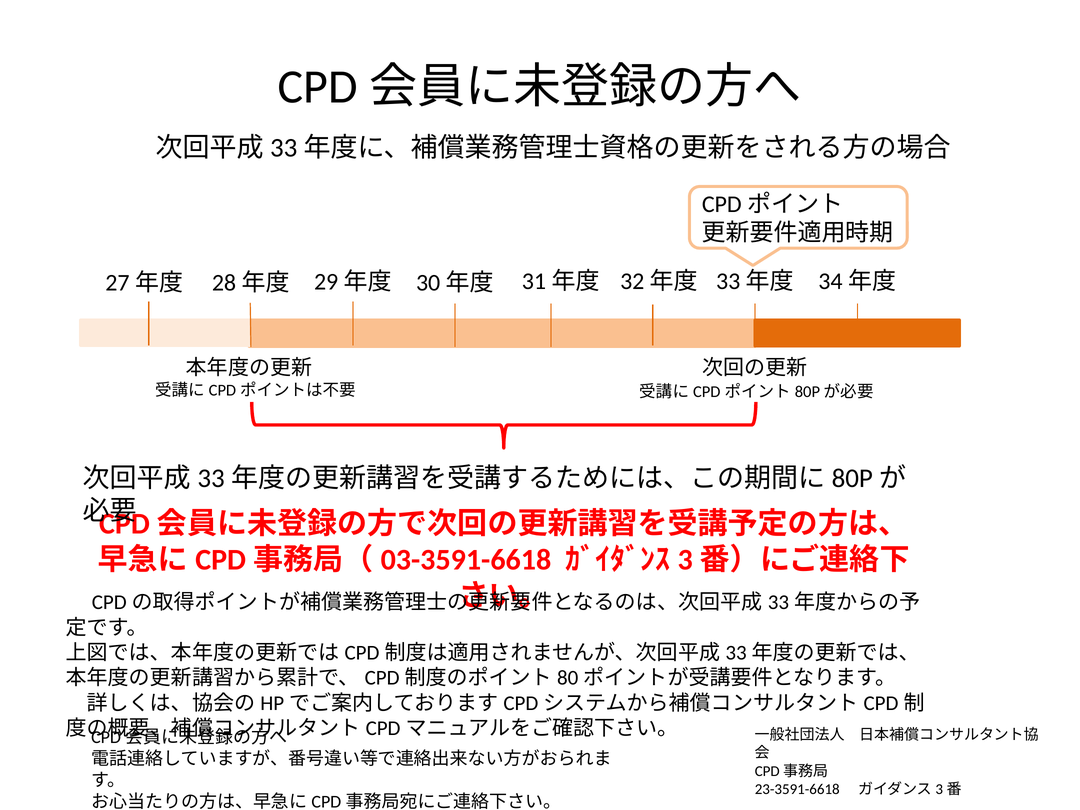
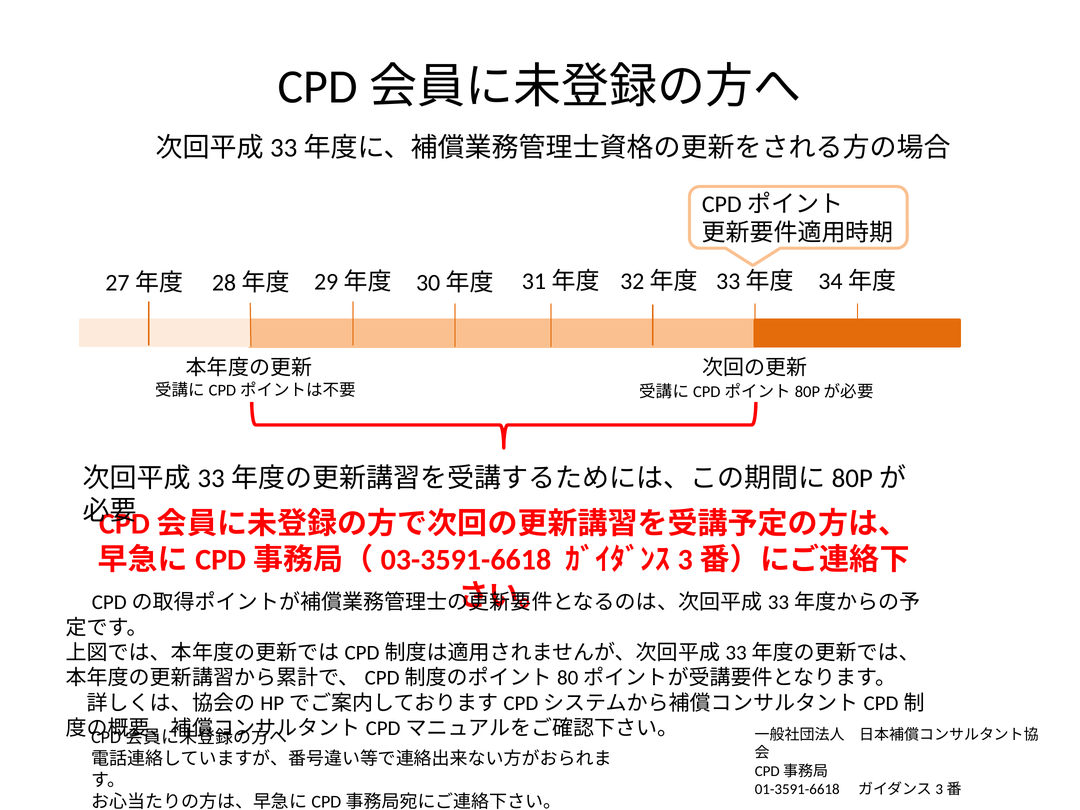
23-3591-6618: 23-3591-6618 -> 01-3591-6618
